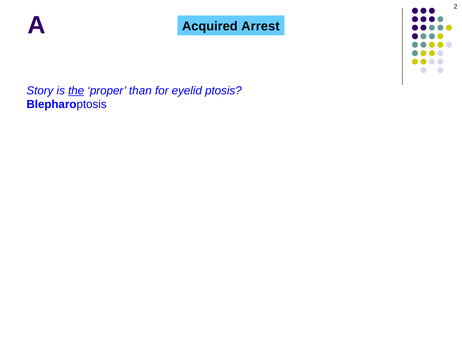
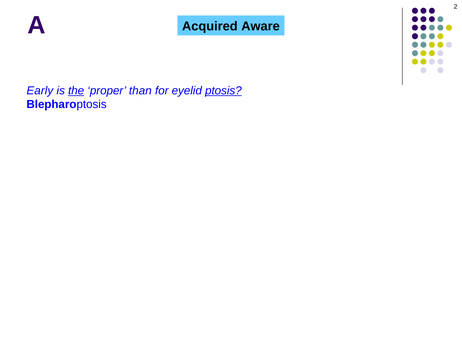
Arrest: Arrest -> Aware
Story: Story -> Early
ptosis underline: none -> present
